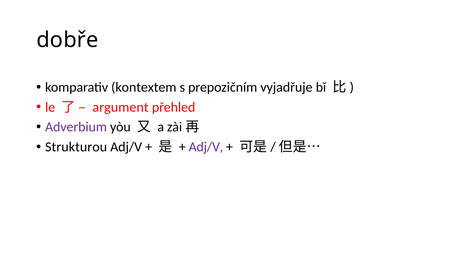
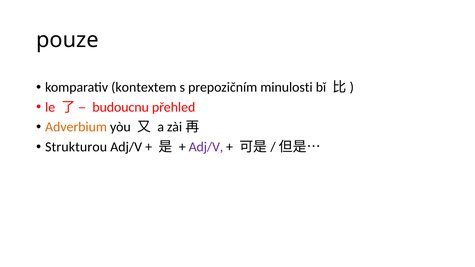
dobře: dobře -> pouze
vyjadřuje: vyjadřuje -> minulosti
argument: argument -> budoucnu
Adverbium colour: purple -> orange
